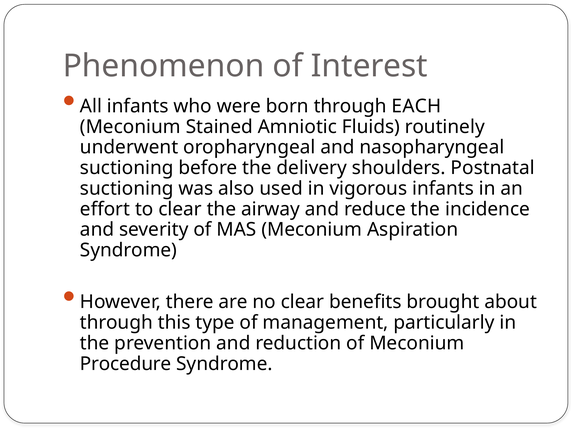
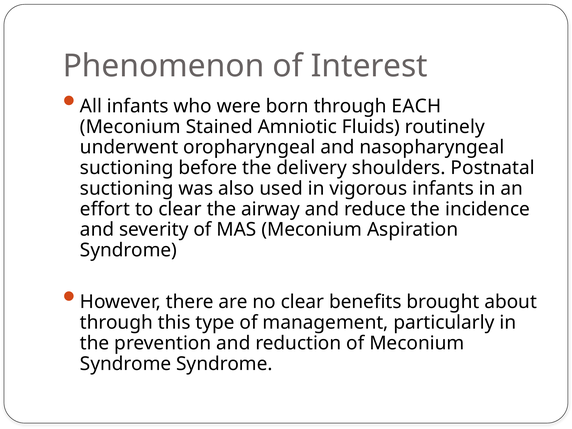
Procedure at (126, 364): Procedure -> Syndrome
